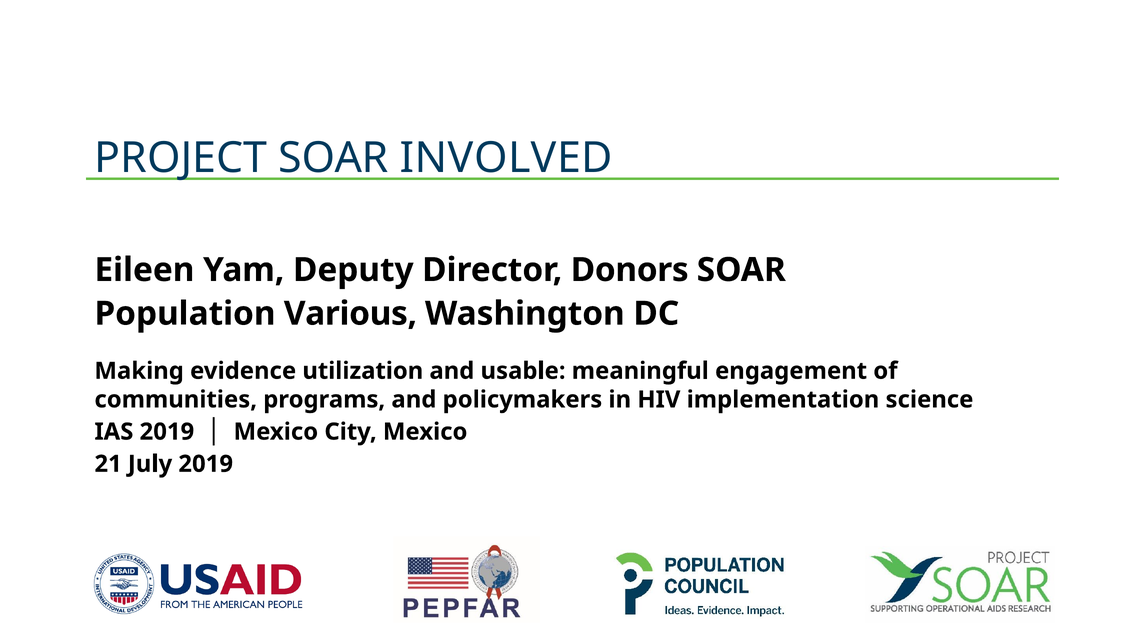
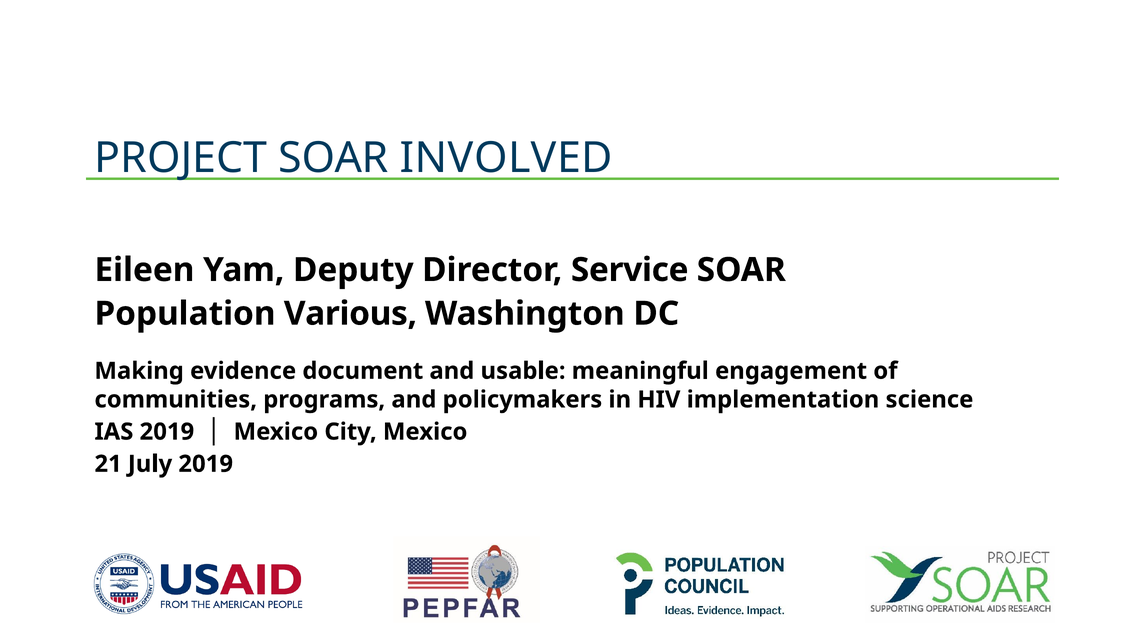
Donors: Donors -> Service
utilization: utilization -> document
